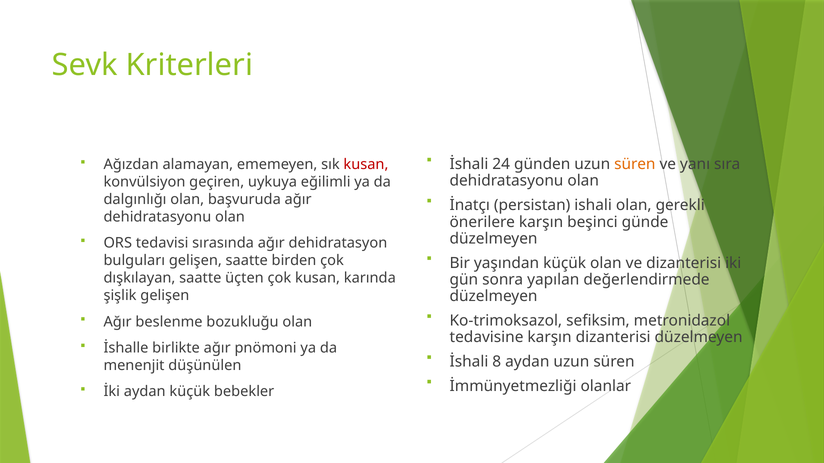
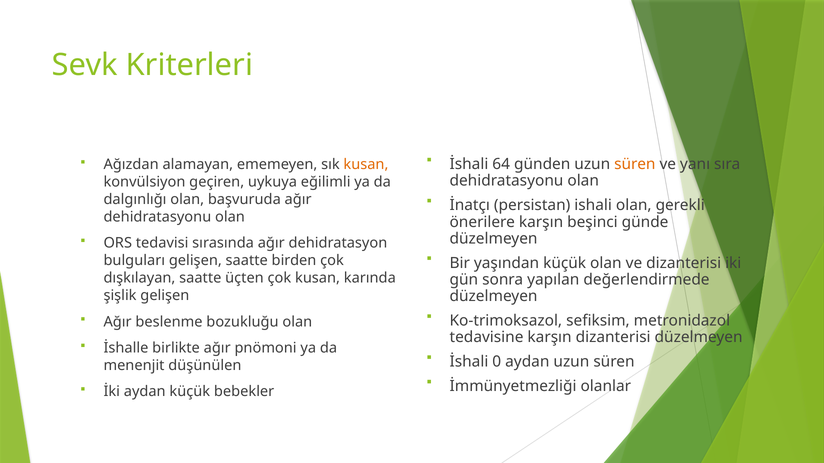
24: 24 -> 64
kusan at (366, 165) colour: red -> orange
8: 8 -> 0
